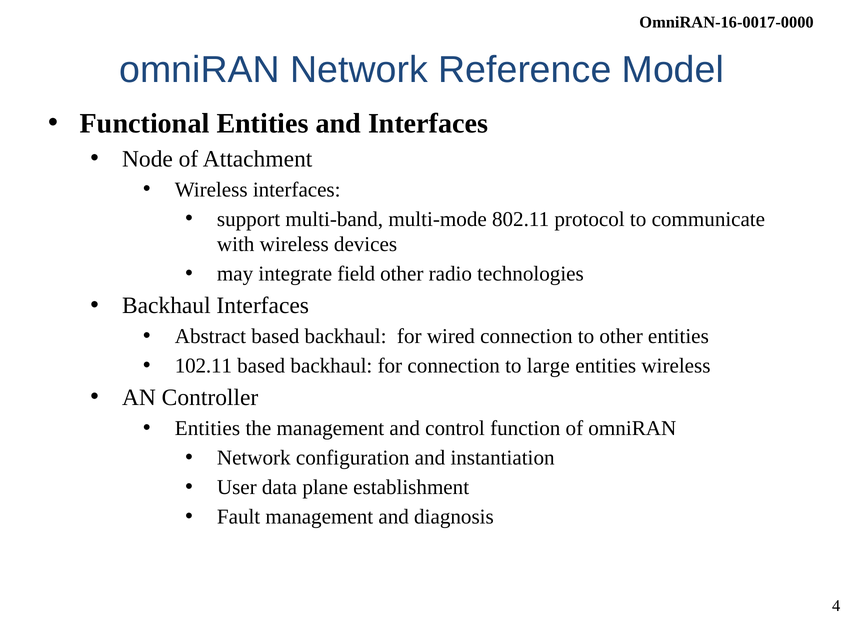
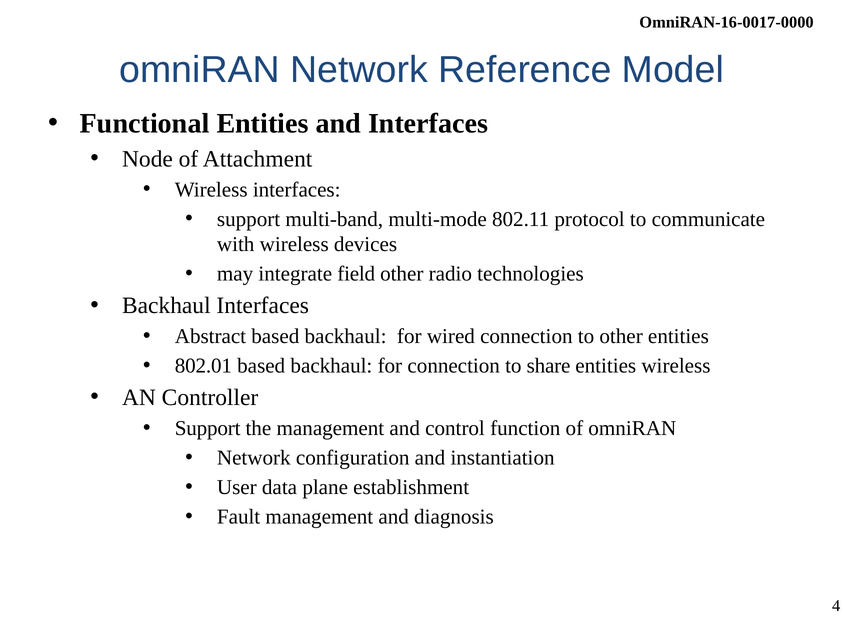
102.11: 102.11 -> 802.01
large: large -> share
Entities at (207, 428): Entities -> Support
